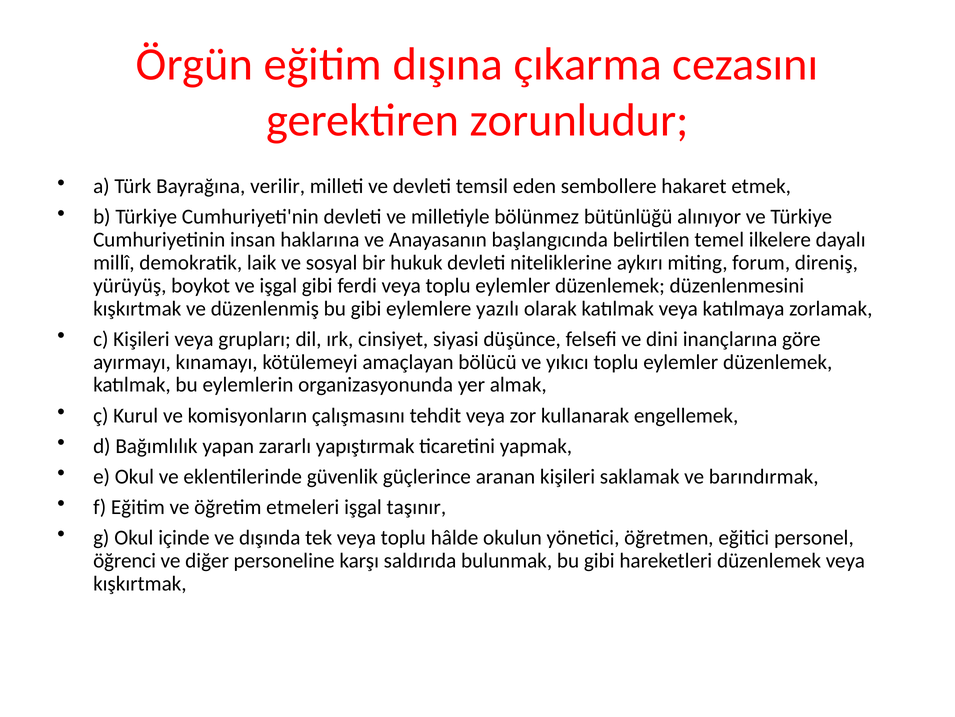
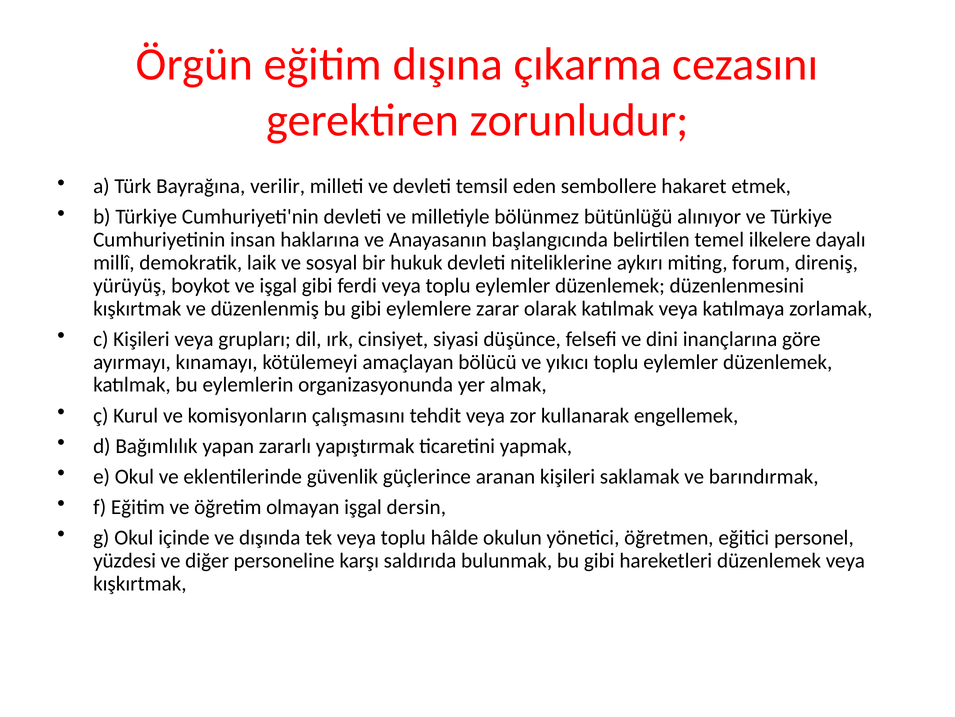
yazılı: yazılı -> zarar
etmeleri: etmeleri -> olmayan
taşınır: taşınır -> dersin
öğrenci: öğrenci -> yüzdesi
